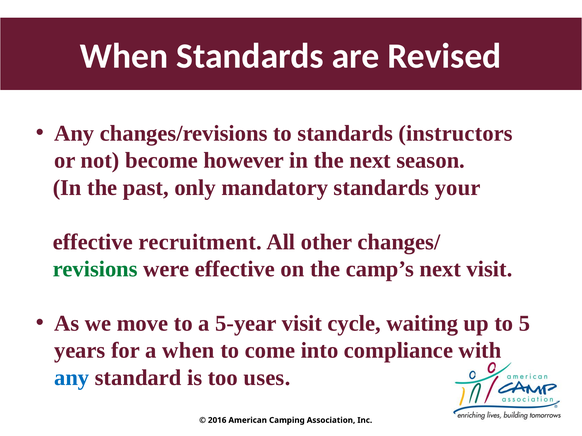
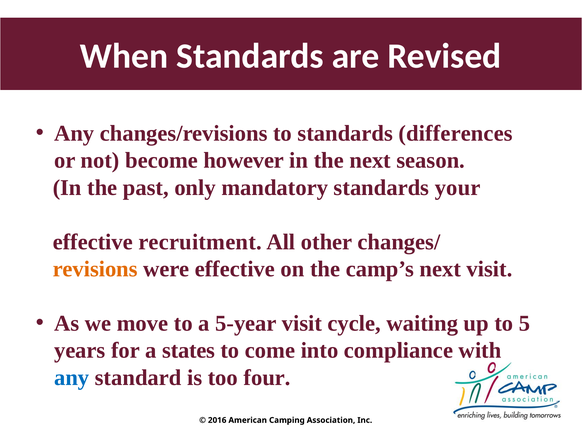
instructors: instructors -> differences
revisions colour: green -> orange
a when: when -> states
uses: uses -> four
